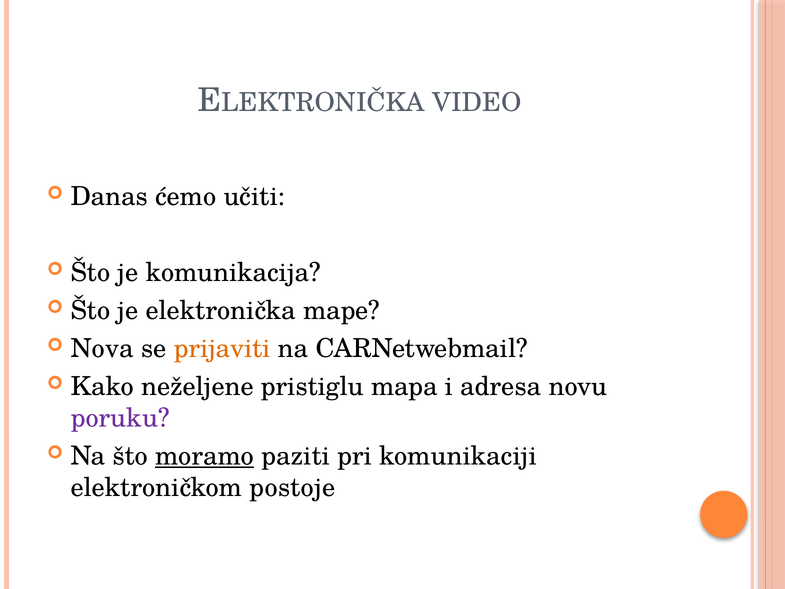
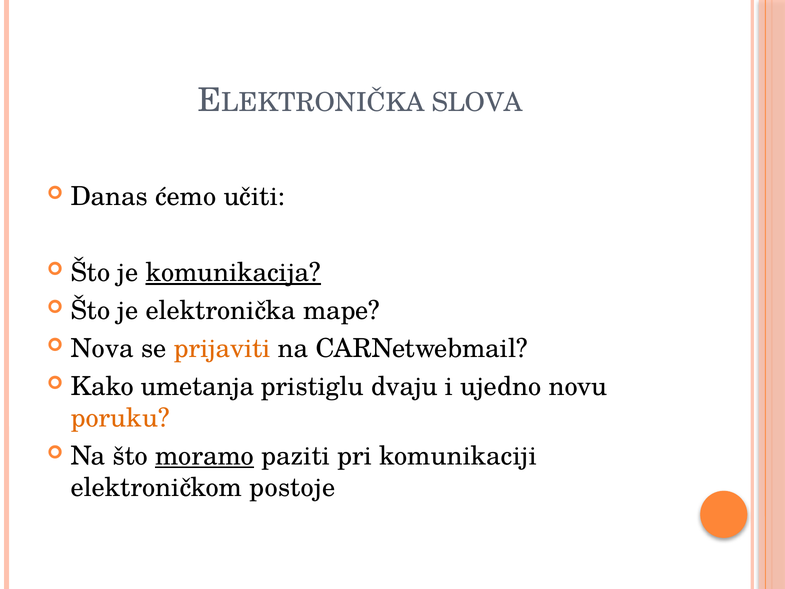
VIDEO: VIDEO -> SLOVA
komunikacija underline: none -> present
neželjene: neželjene -> umetanja
mapa: mapa -> dvaju
adresa: adresa -> ujedno
poruku colour: purple -> orange
